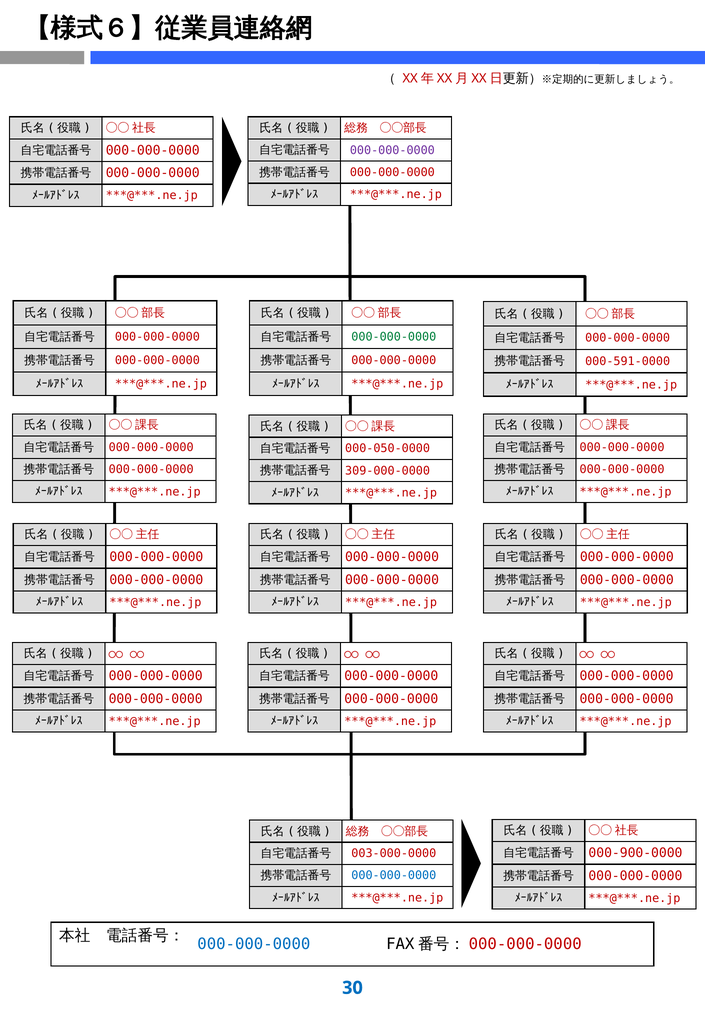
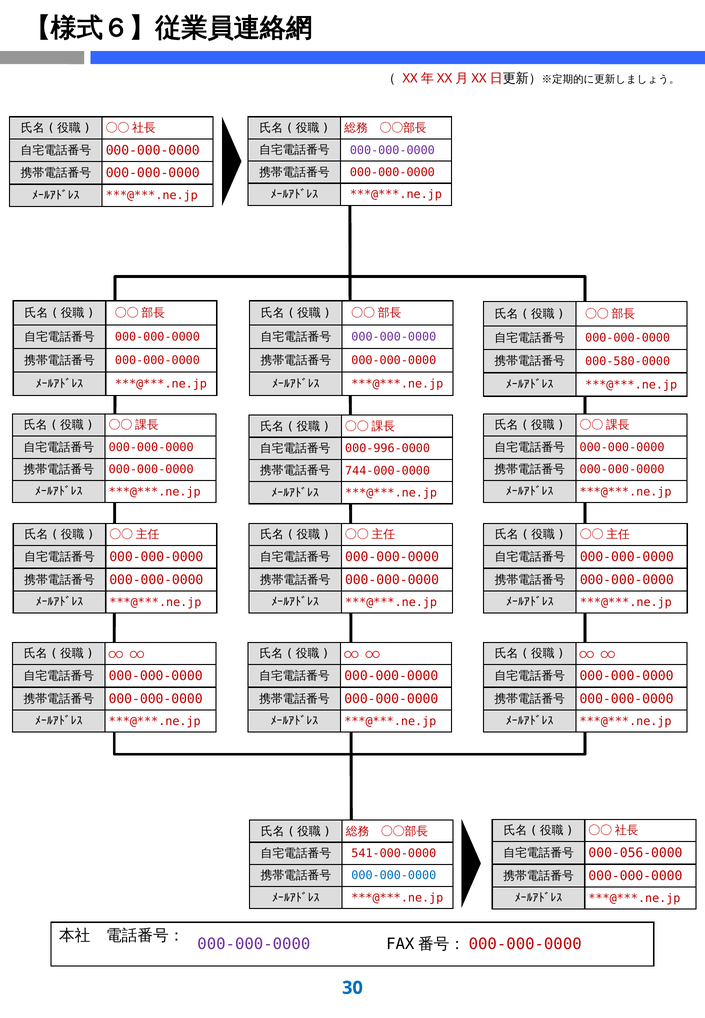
000-000-0000 at (394, 337) colour: green -> purple
000-591-0000: 000-591-0000 -> 000-580-0000
000-050-0000: 000-050-0000 -> 000-996-0000
309-000-0000: 309-000-0000 -> 744-000-0000
000-900-0000: 000-900-0000 -> 000-056-0000
003-000-0000: 003-000-0000 -> 541-000-0000
000-000-0000 at (254, 945) colour: blue -> purple
